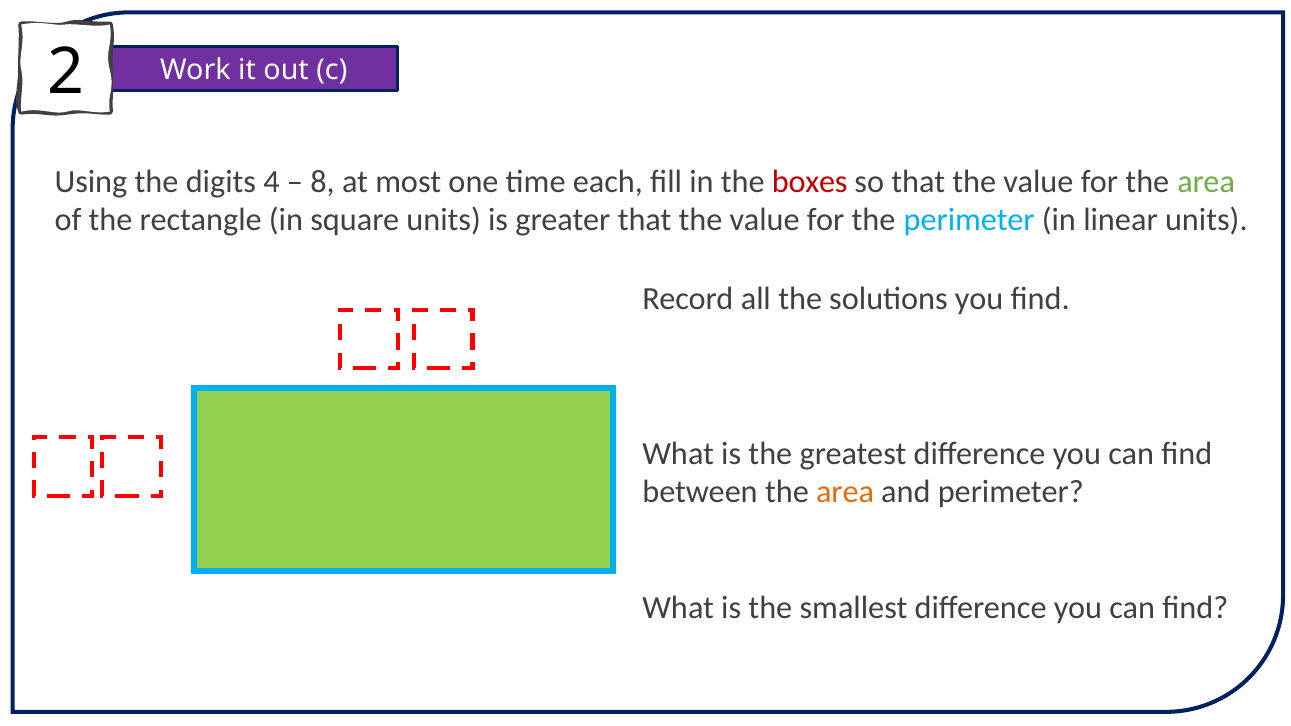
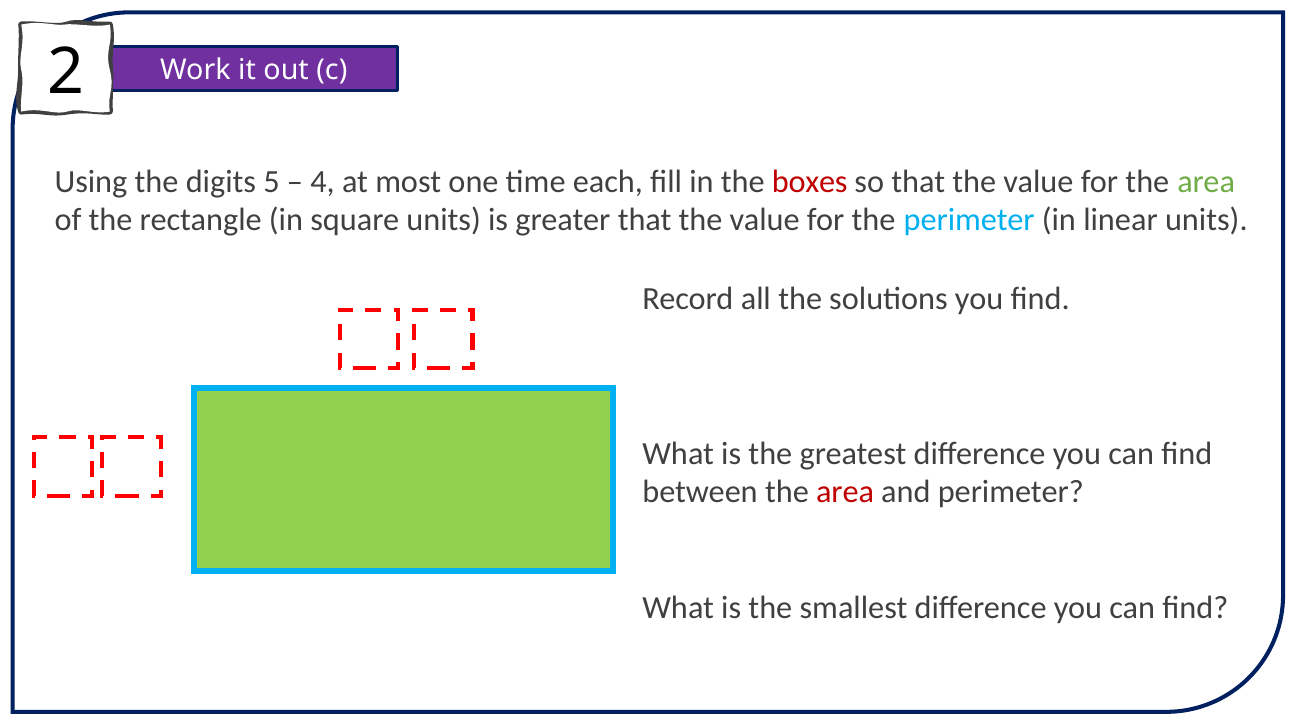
4: 4 -> 5
8: 8 -> 4
area at (845, 492) colour: orange -> red
